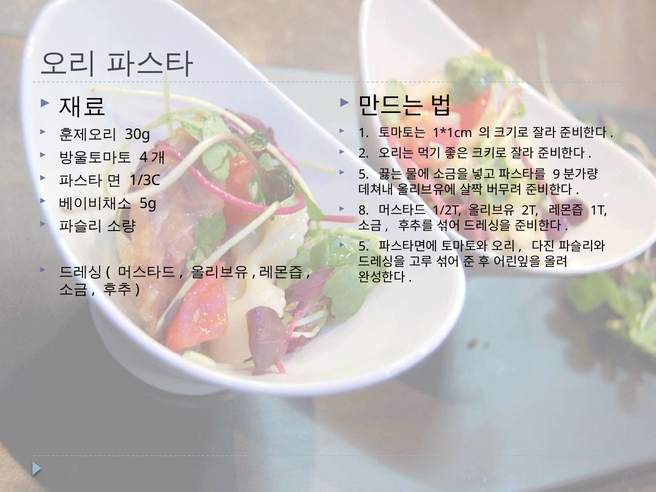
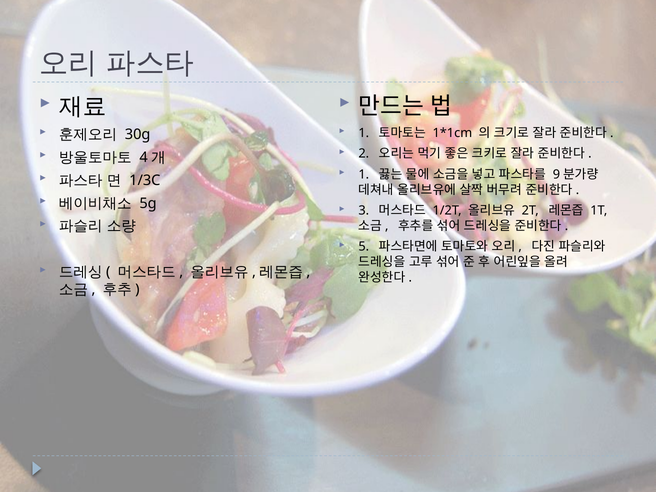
5 at (364, 174): 5 -> 1
8: 8 -> 3
